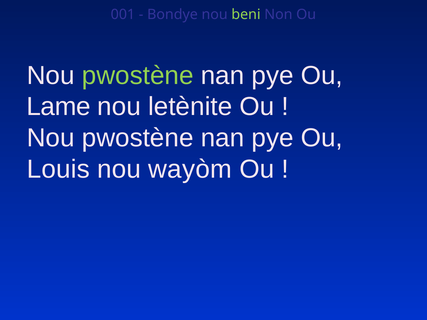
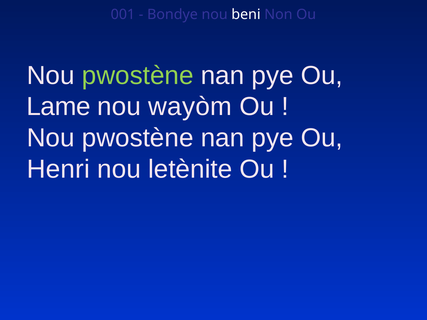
beni colour: light green -> white
letènite: letènite -> wayòm
Louis: Louis -> Henri
wayòm: wayòm -> letènite
